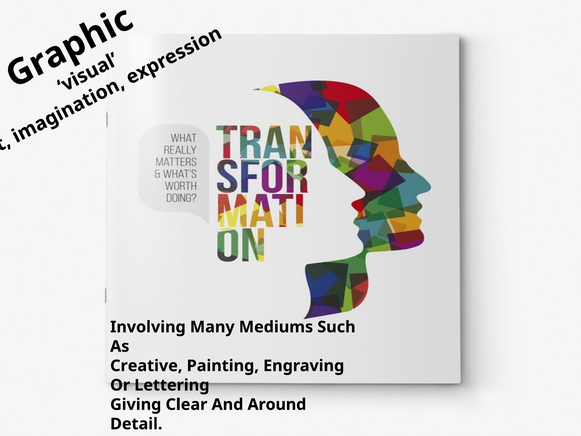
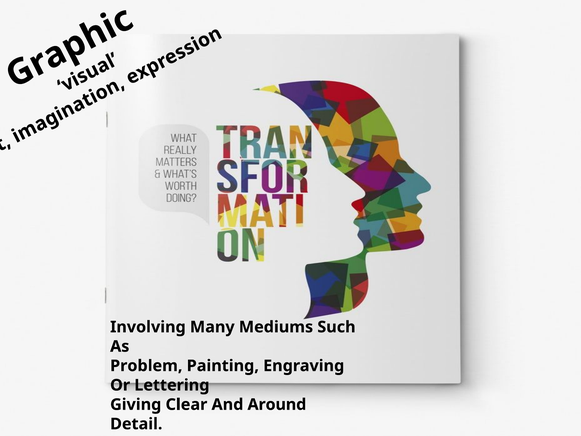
Creative: Creative -> Problem
